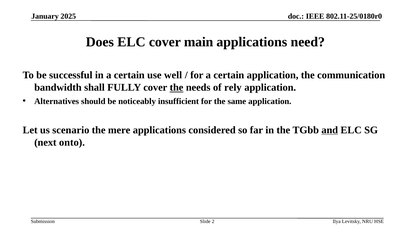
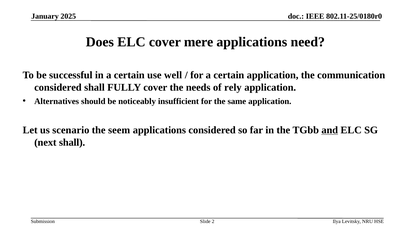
main: main -> mere
bandwidth at (58, 88): bandwidth -> considered
the at (177, 88) underline: present -> none
mere: mere -> seem
next onto: onto -> shall
